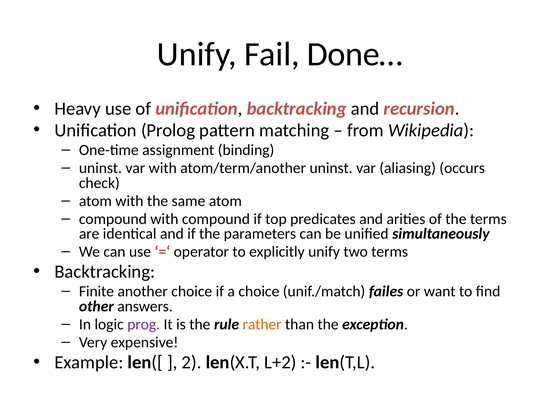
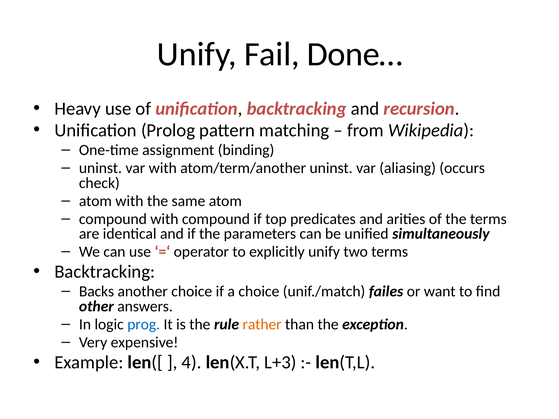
Finite: Finite -> Backs
prog colour: purple -> blue
2: 2 -> 4
L+2: L+2 -> L+3
